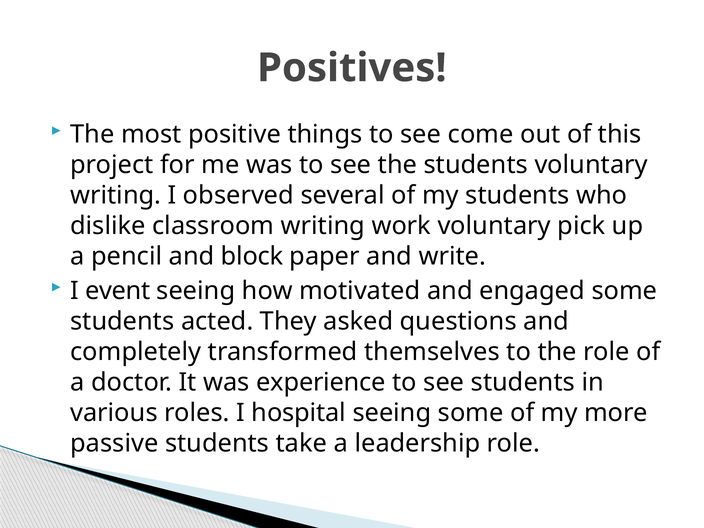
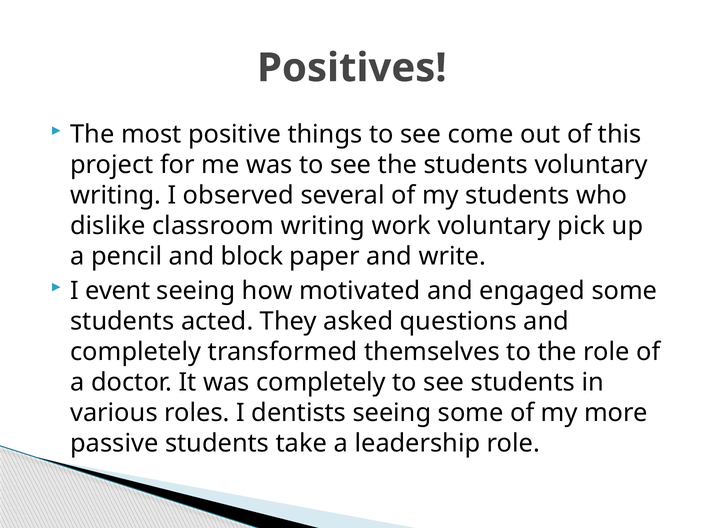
was experience: experience -> completely
hospital: hospital -> dentists
